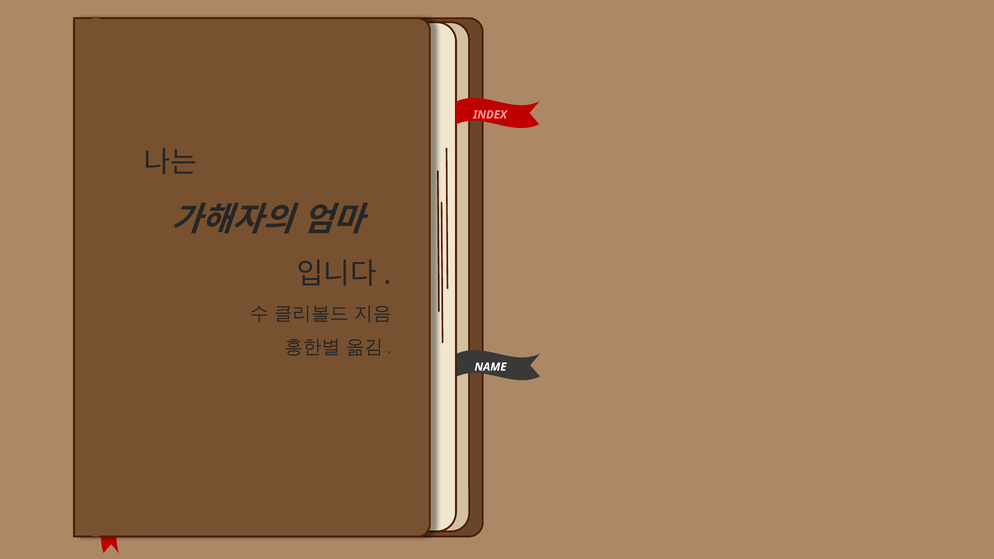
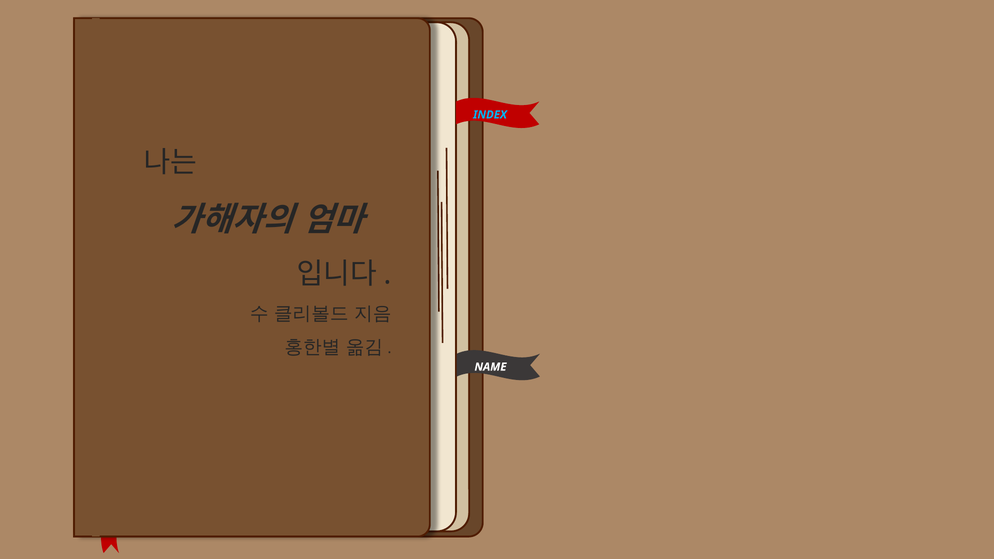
INDEX colour: pink -> light blue
